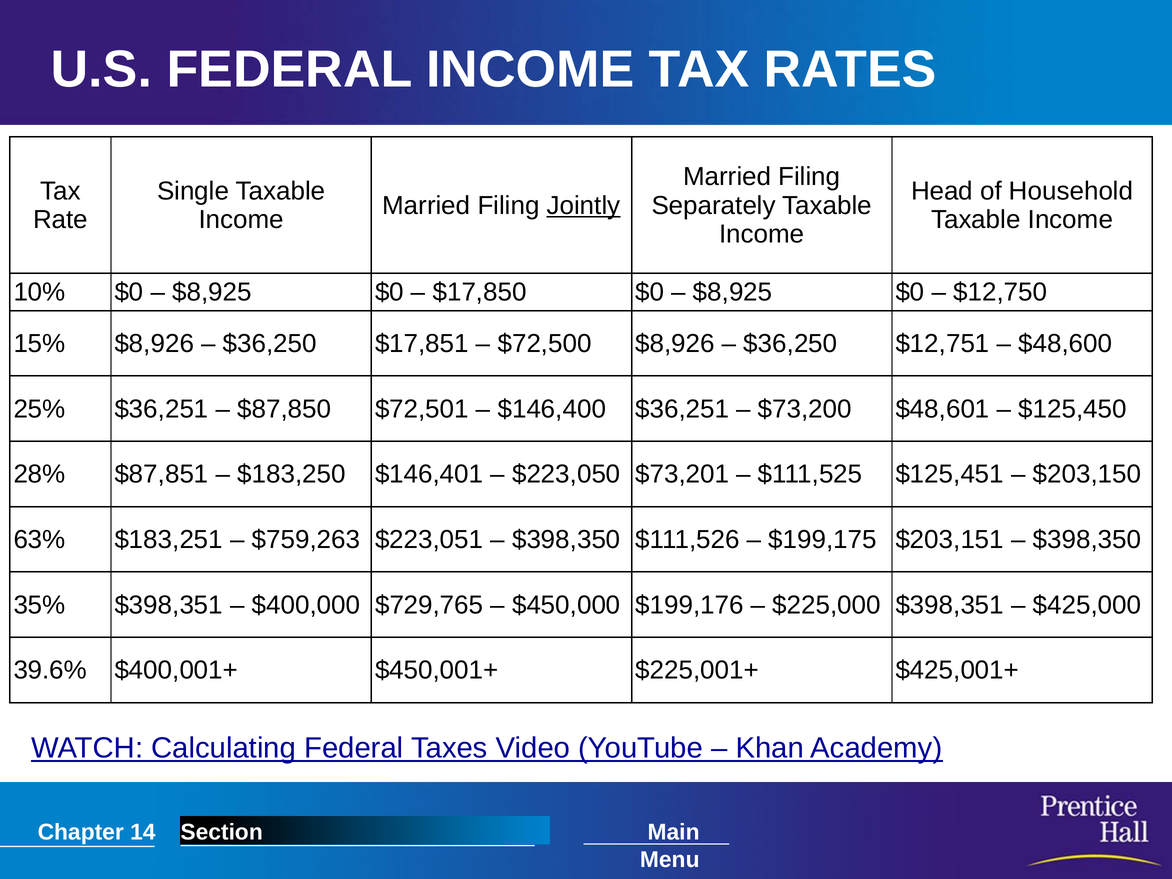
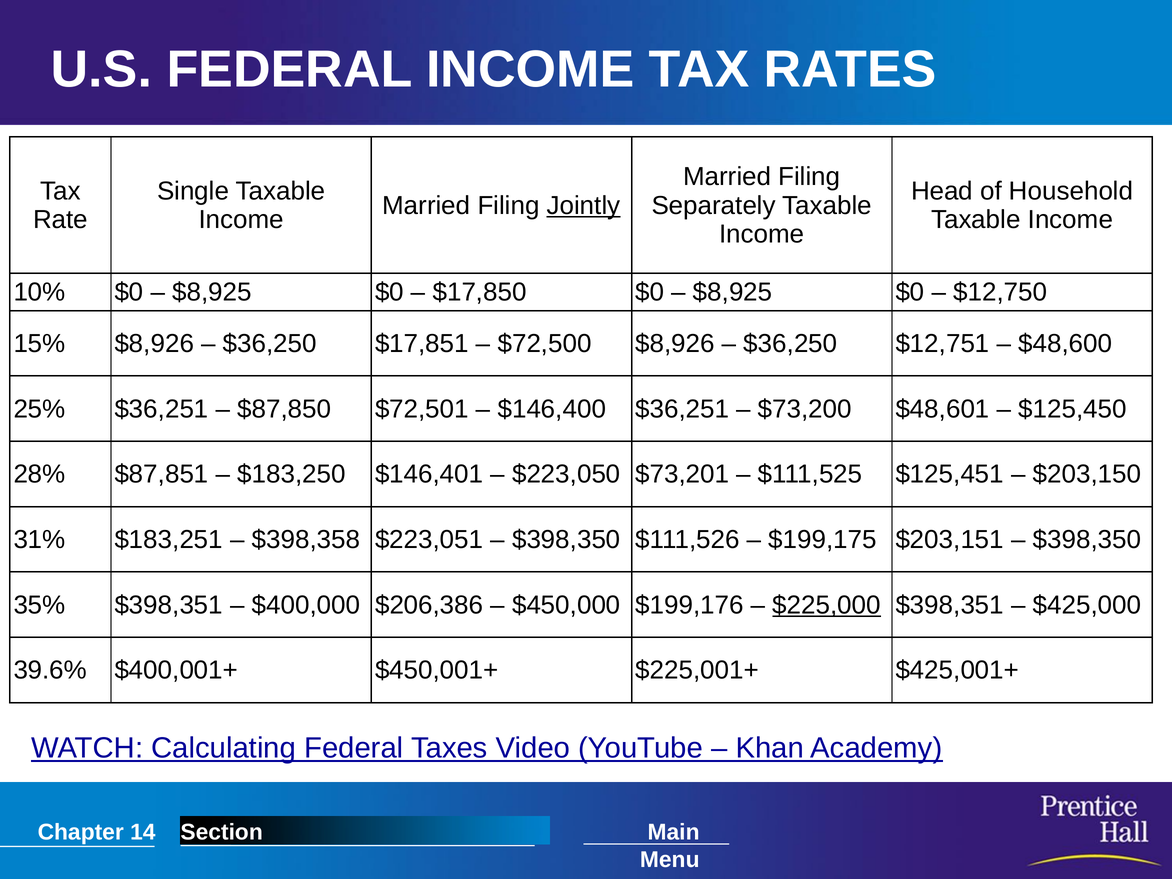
63%: 63% -> 31%
$759,263: $759,263 -> $398,358
$729,765: $729,765 -> $206,386
$225,000 underline: none -> present
